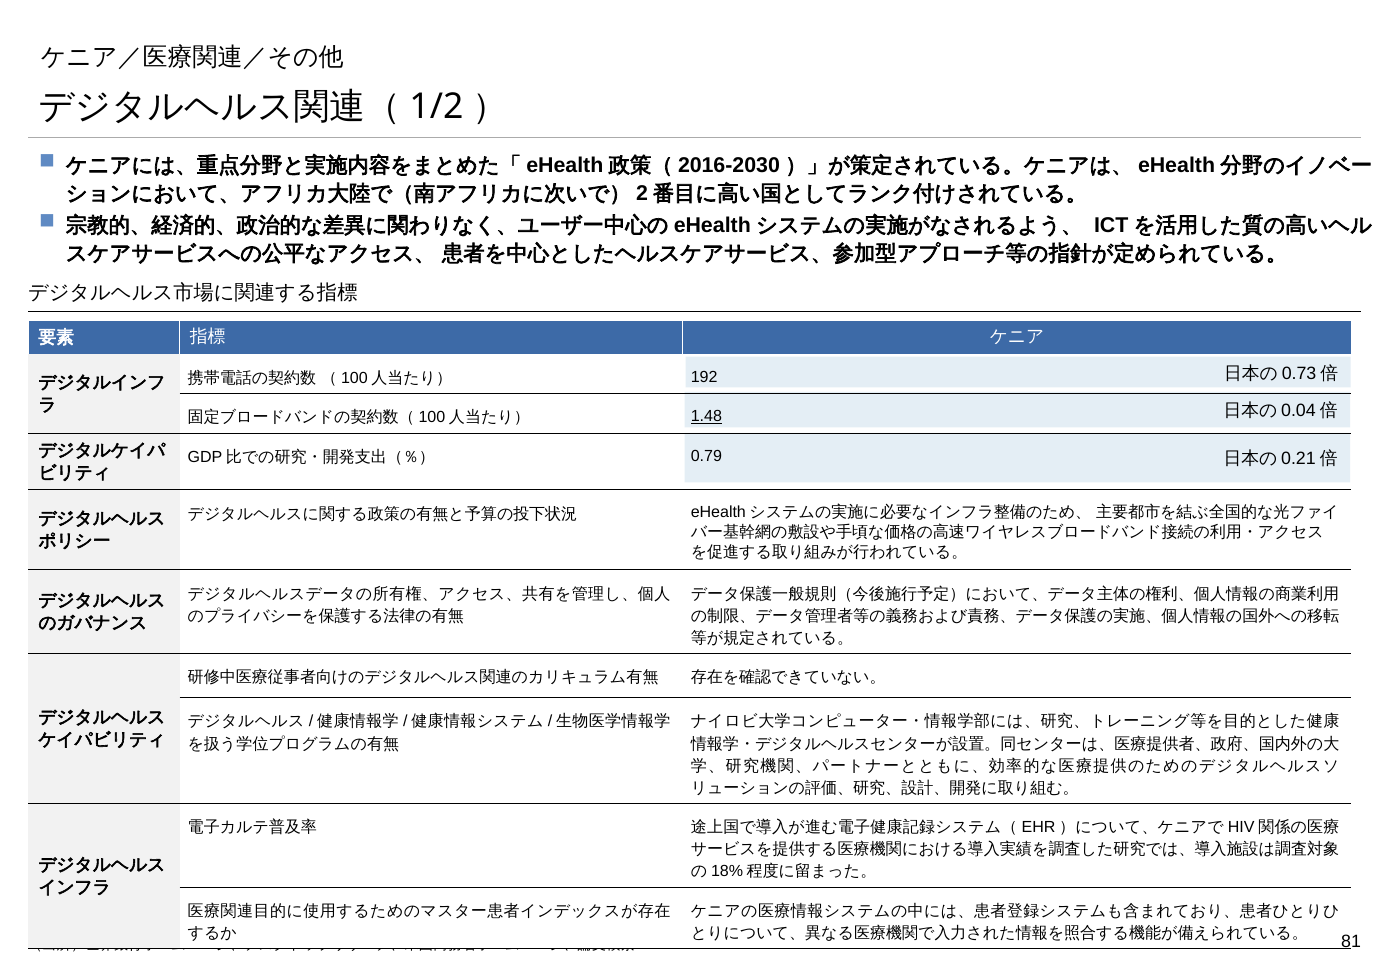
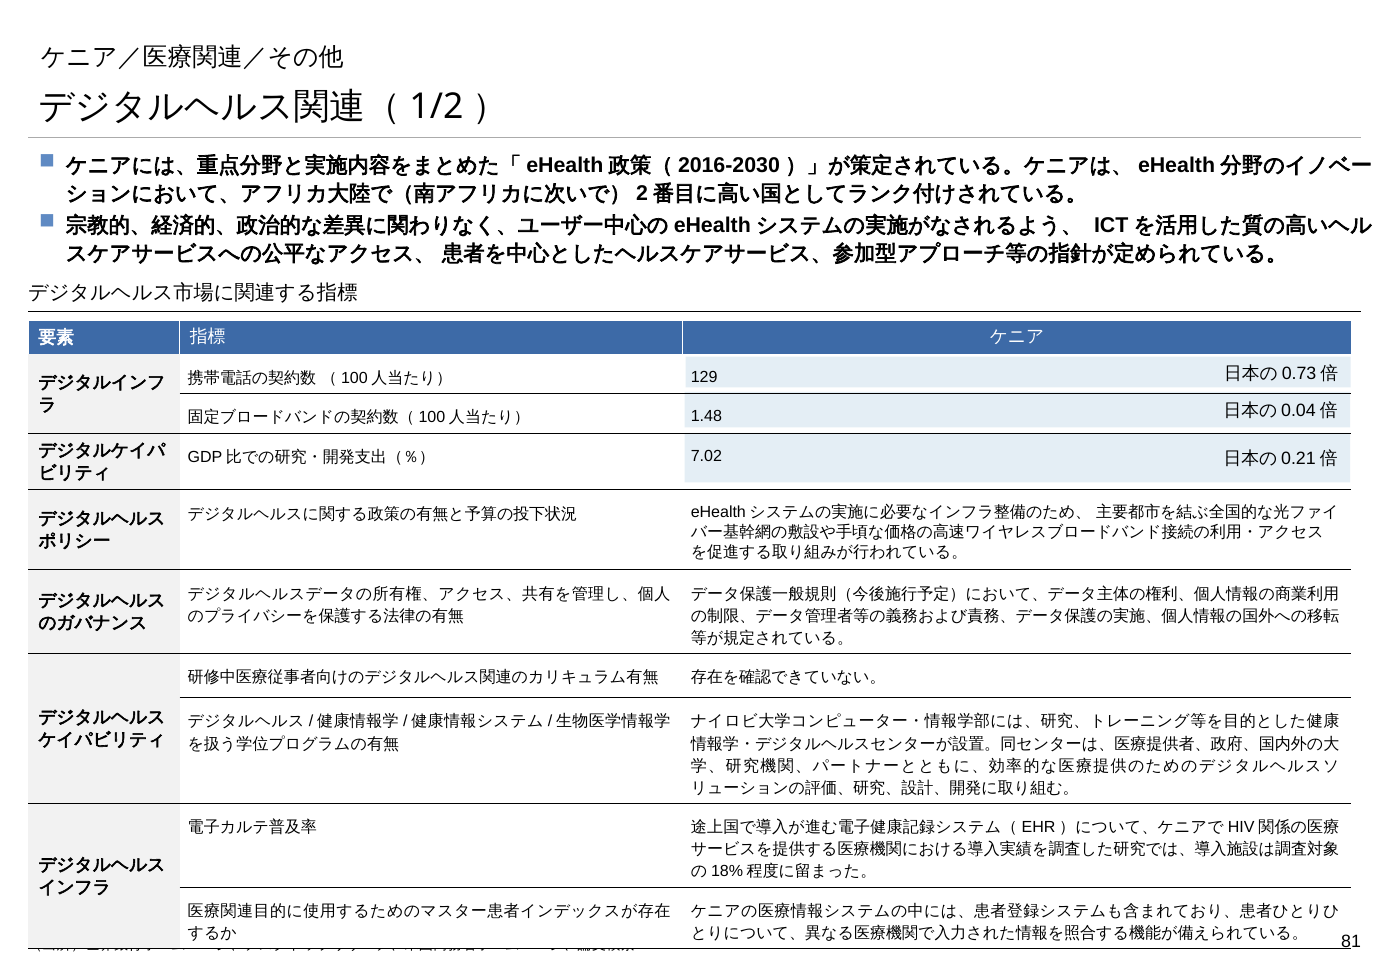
192: 192 -> 129
1.48 underline: present -> none
0.79: 0.79 -> 7.02
